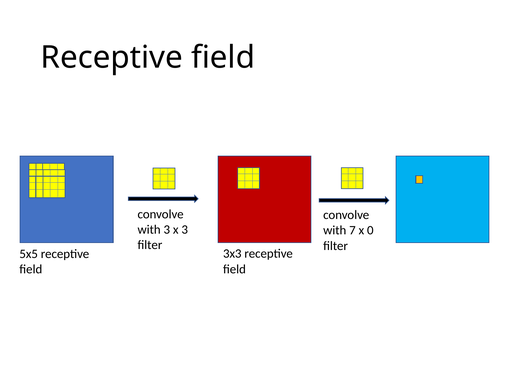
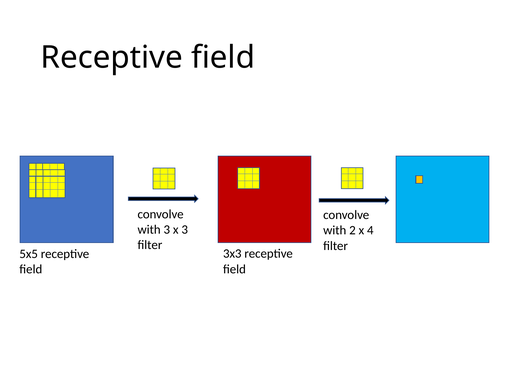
7: 7 -> 2
0: 0 -> 4
